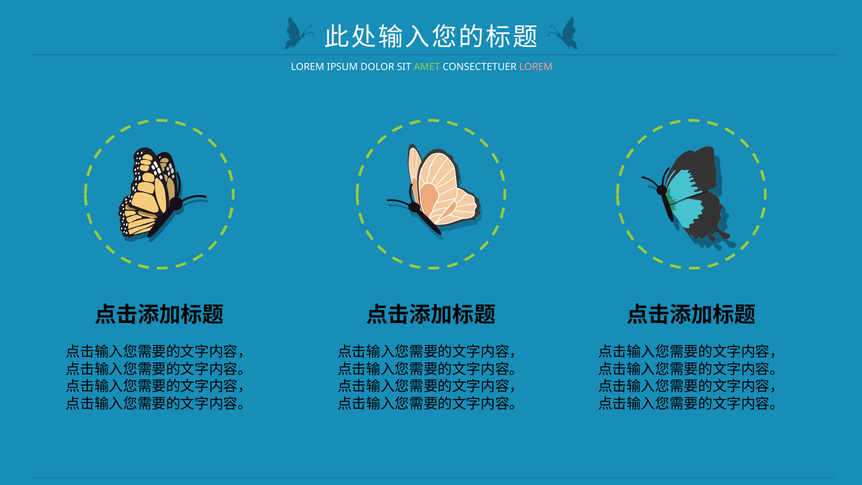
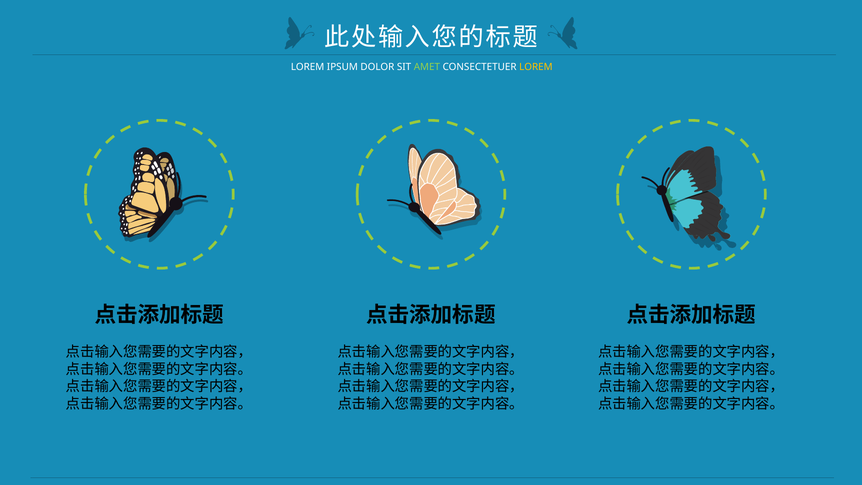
LOREM at (536, 67) colour: pink -> yellow
